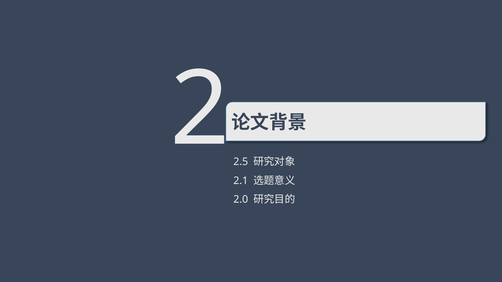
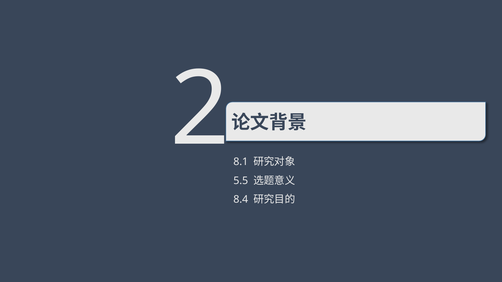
2.5: 2.5 -> 8.1
2.1: 2.1 -> 5.5
2.0: 2.0 -> 8.4
